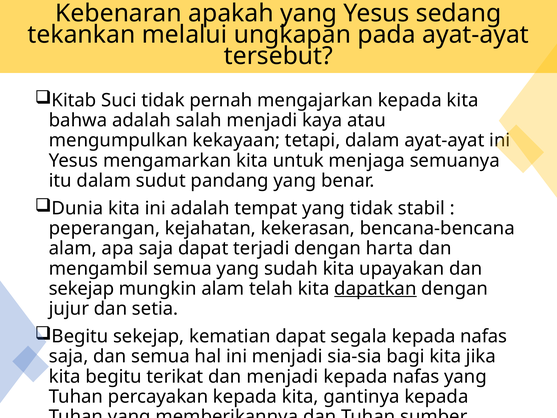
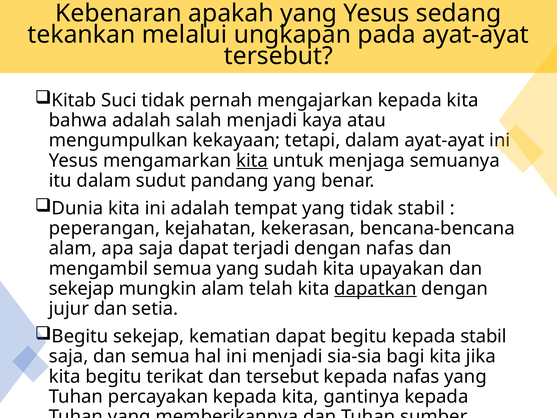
kita at (252, 160) underline: none -> present
dengan harta: harta -> nafas
dapat segala: segala -> begitu
nafas at (484, 336): nafas -> stabil
dan menjadi: menjadi -> tersebut
